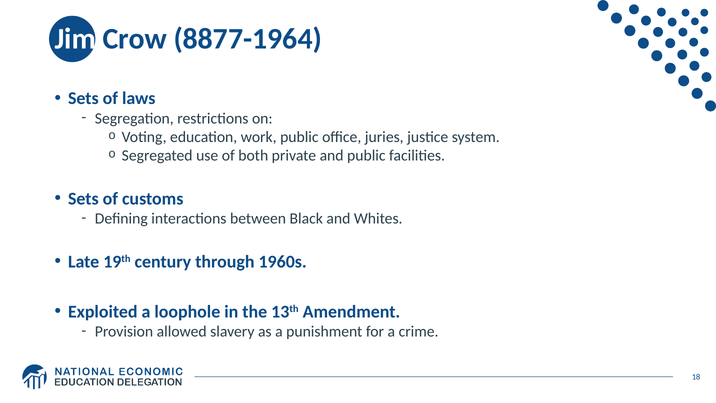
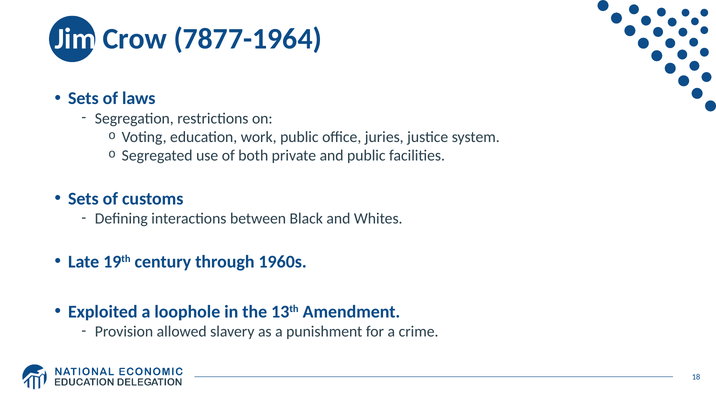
8877-1964: 8877-1964 -> 7877-1964
